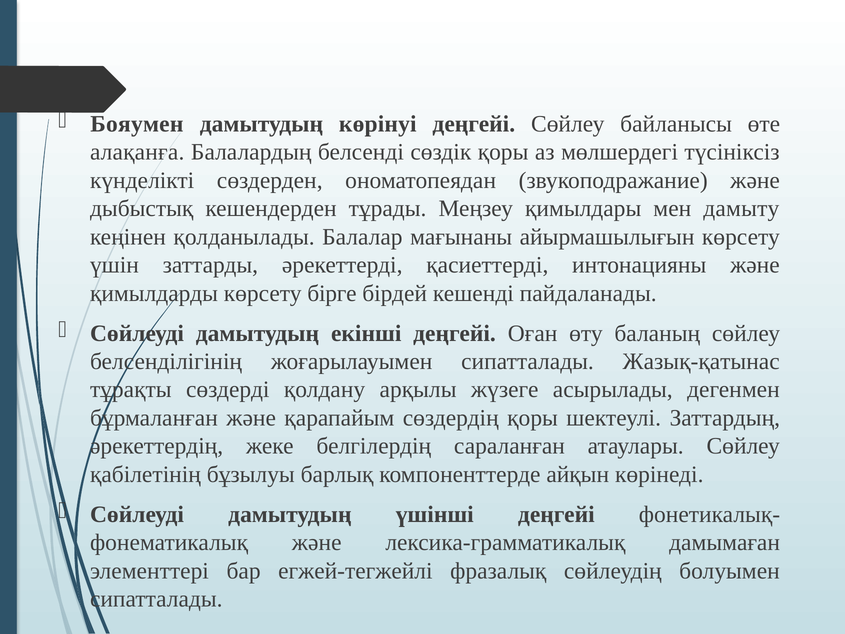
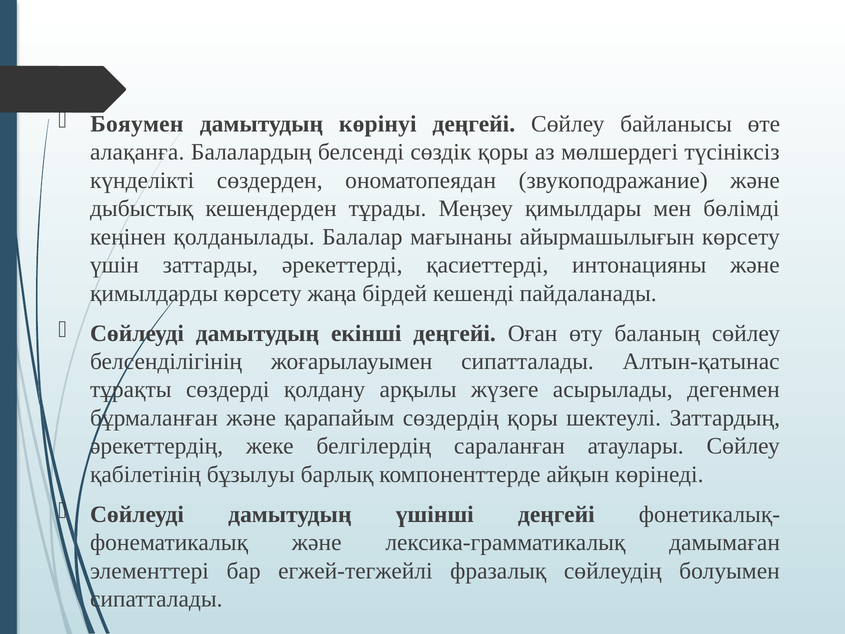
дамыту: дамыту -> бөлімді
бірге: бірге -> жаңа
Жазық-қатынас: Жазық-қатынас -> Алтын-қатынас
